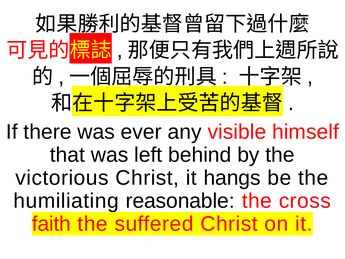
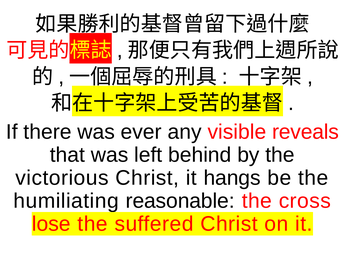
himself: himself -> reveals
faith: faith -> lose
